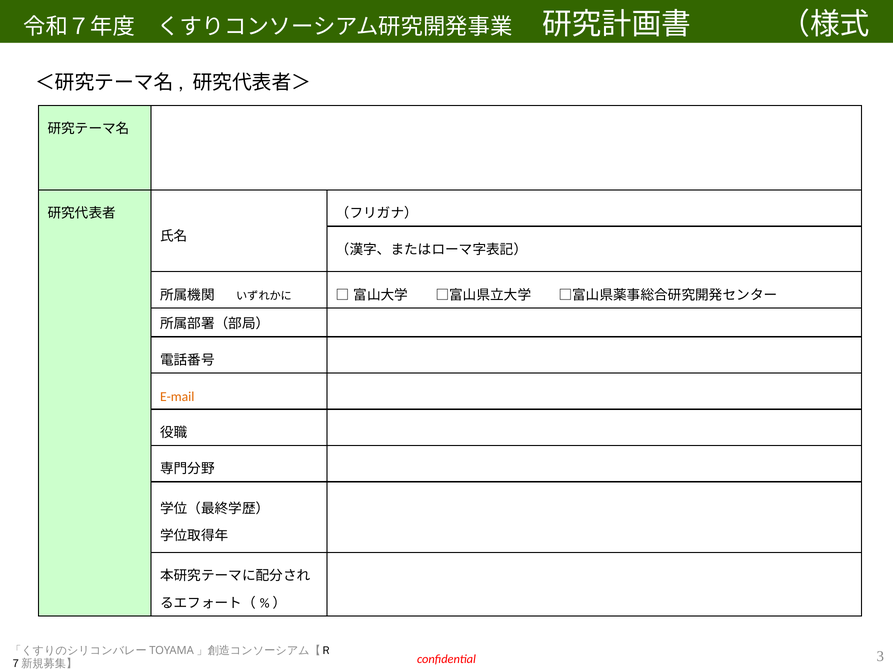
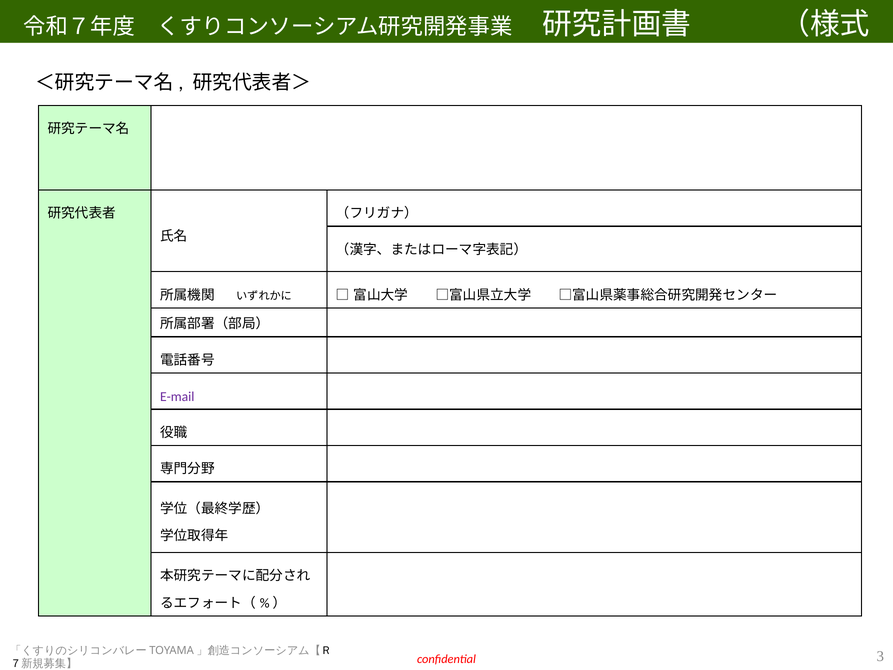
E-mail colour: orange -> purple
